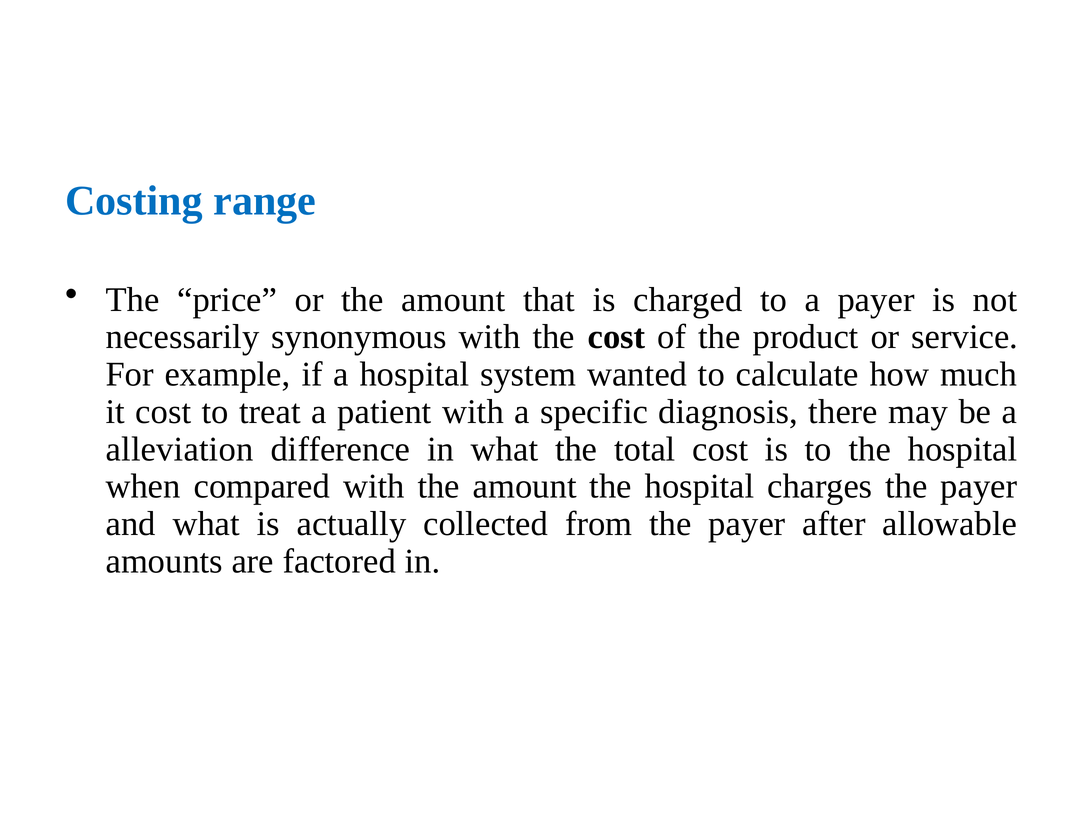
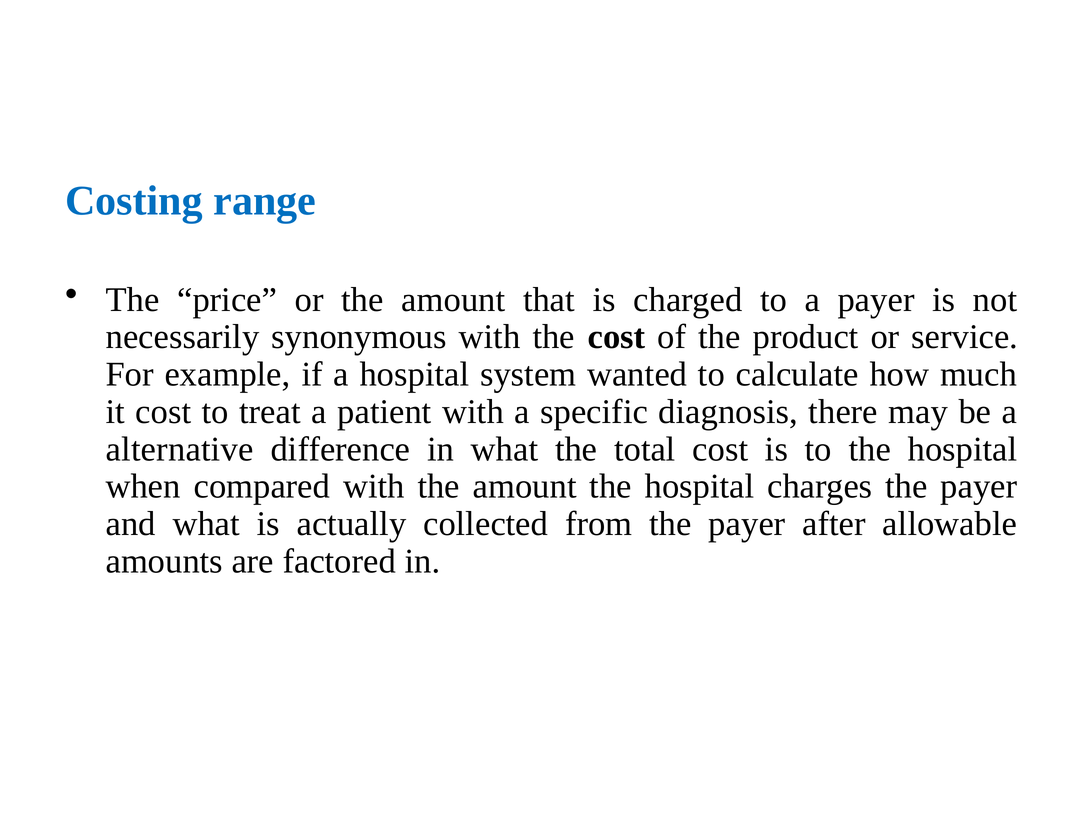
alleviation: alleviation -> alternative
